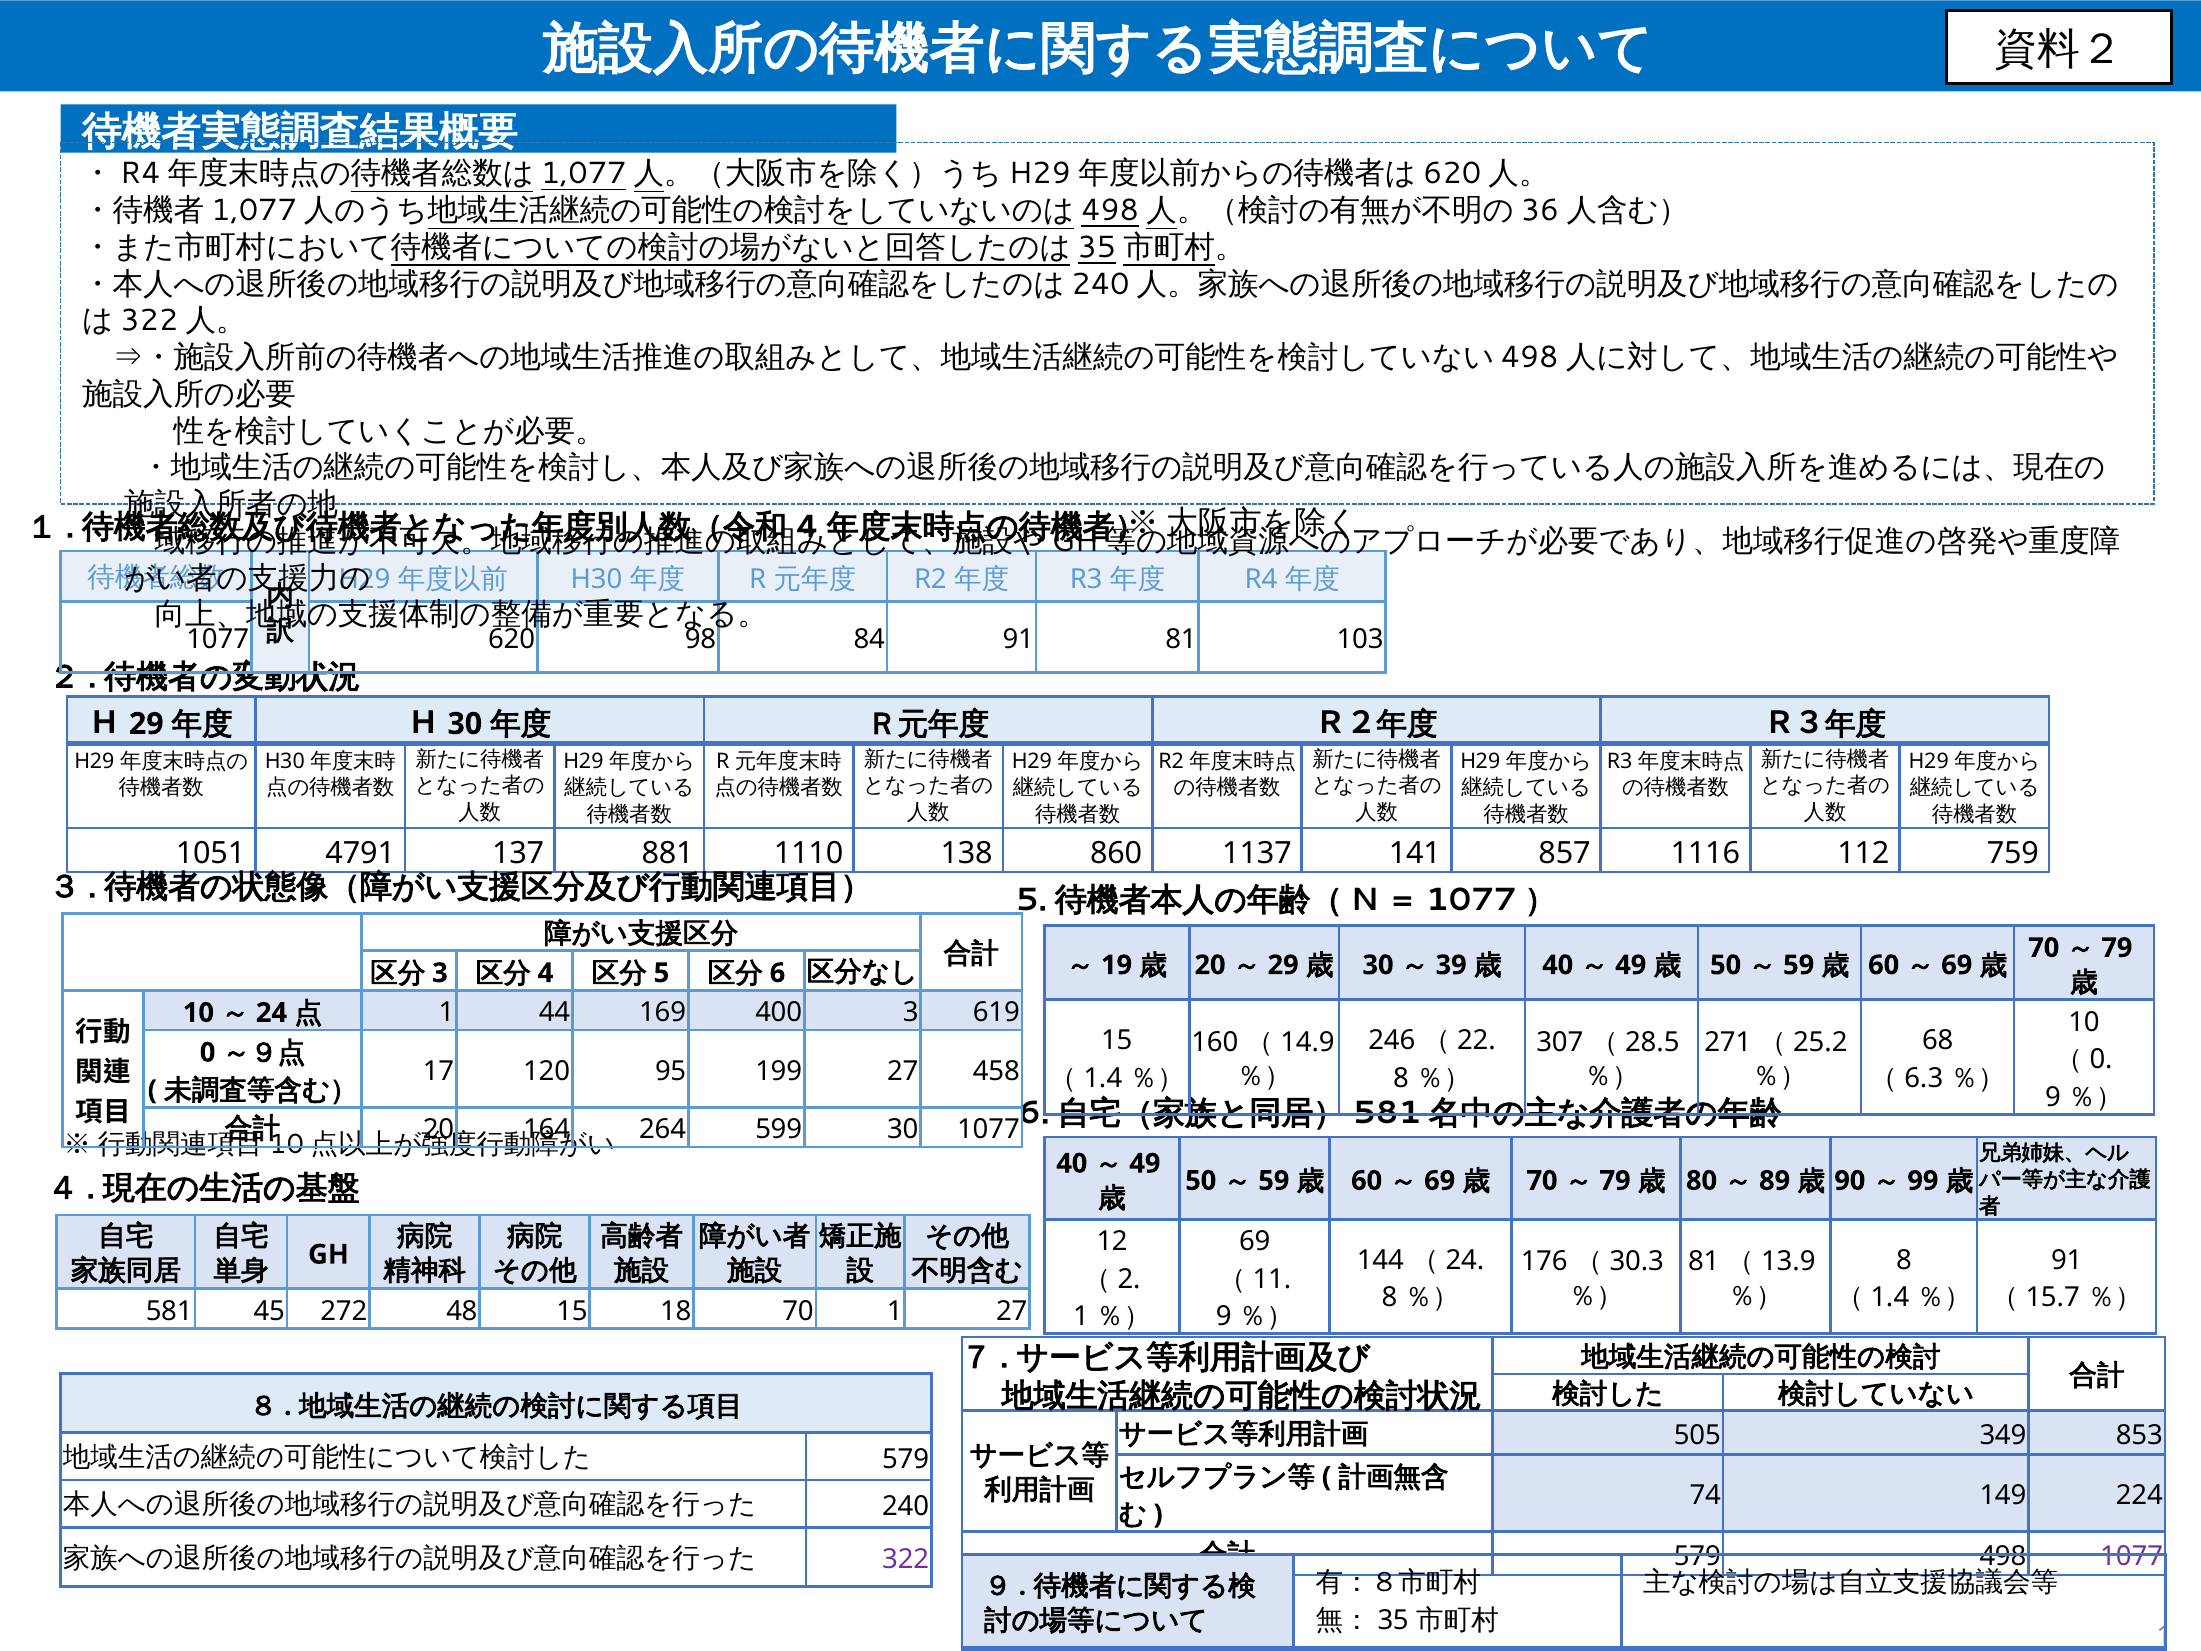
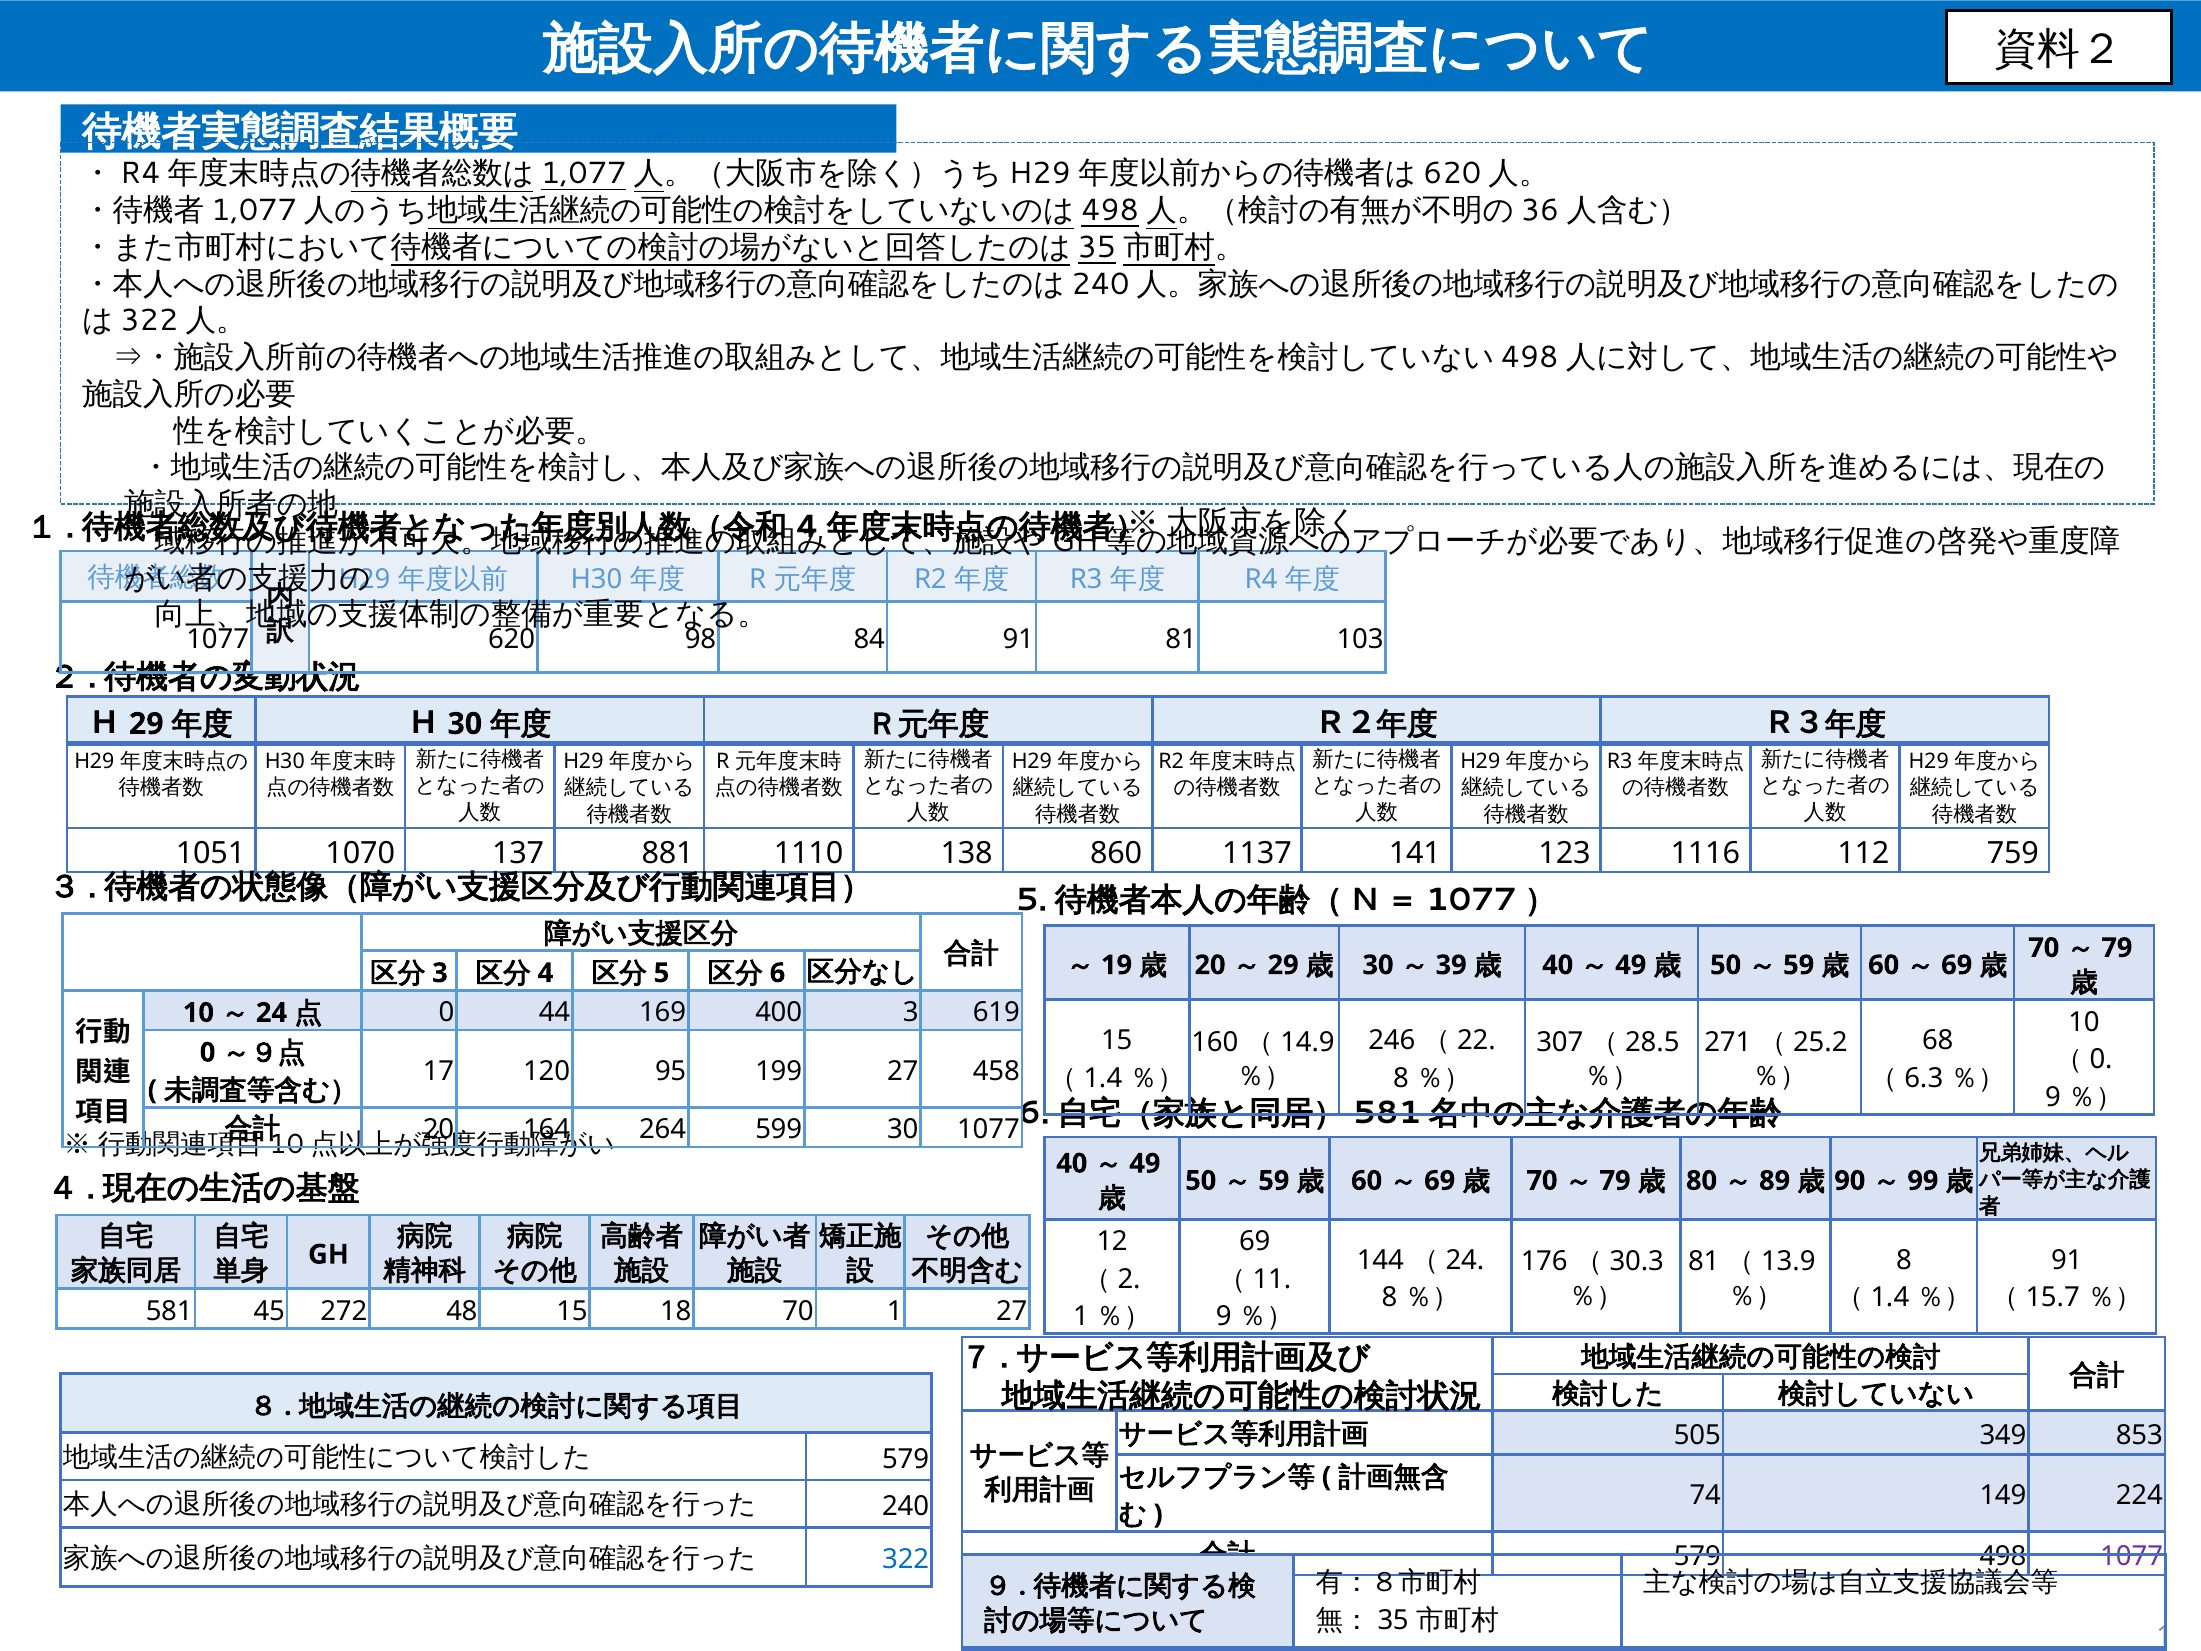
4791: 4791 -> 1070
857: 857 -> 123
1 at (447, 1013): 1 -> 0
322 colour: purple -> blue
